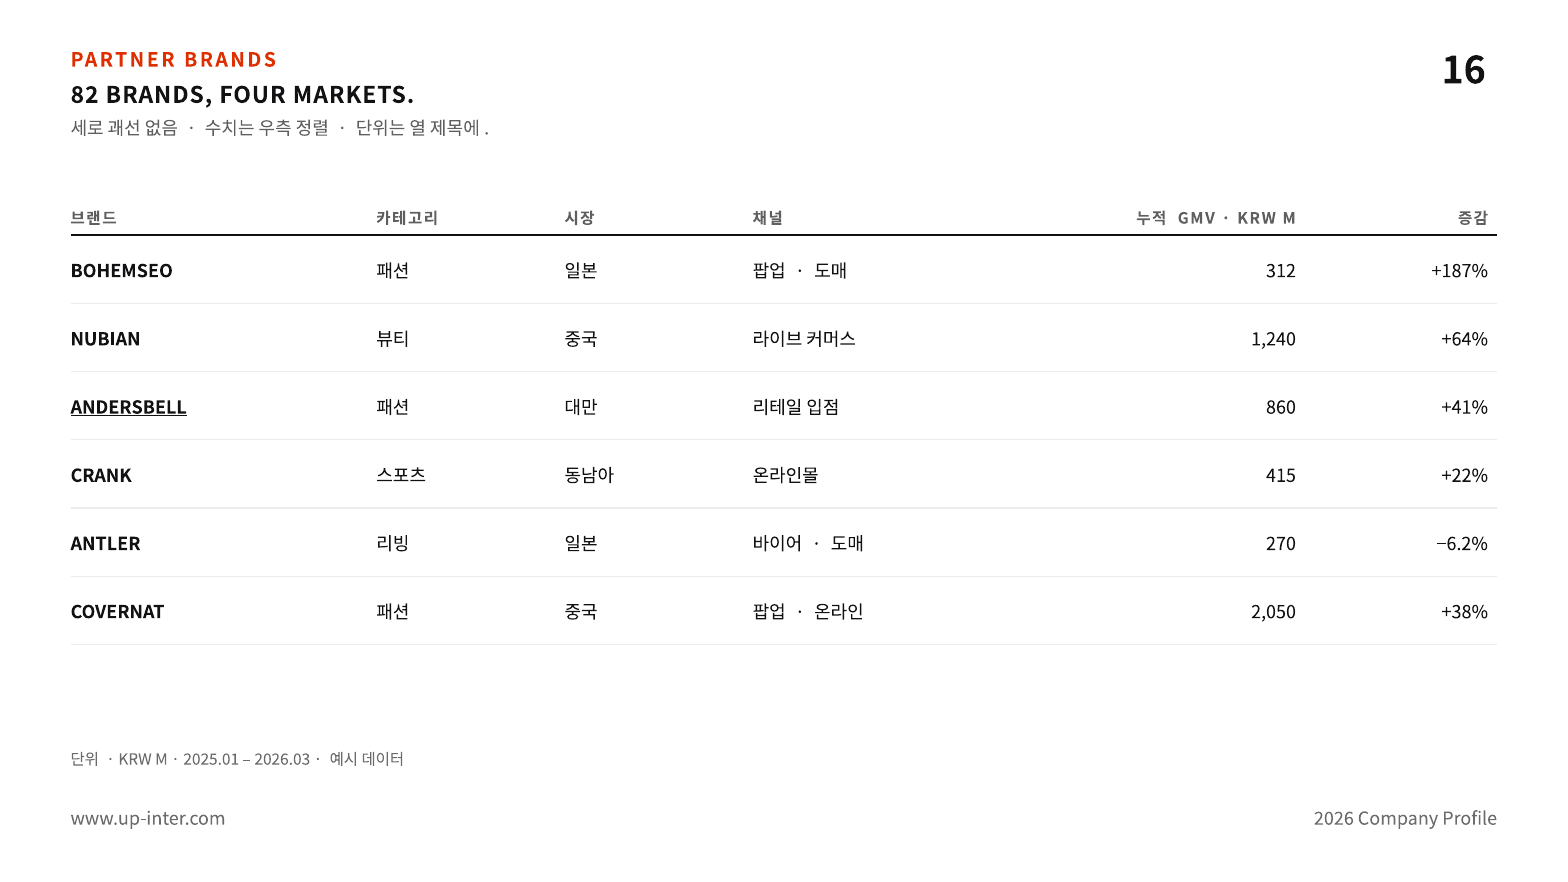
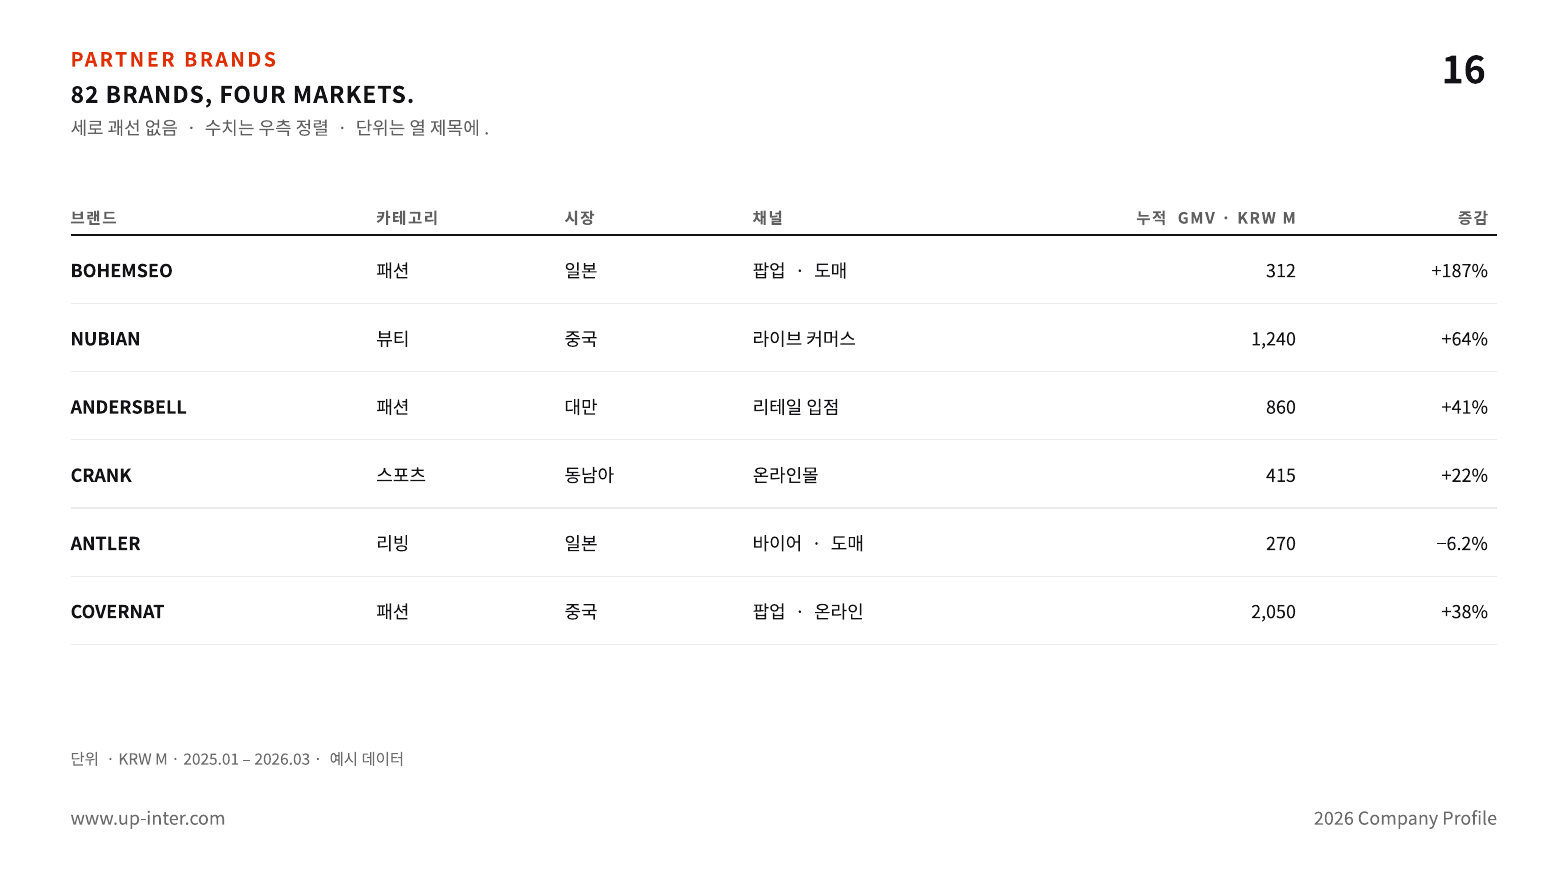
ANDERSBELL underline: present -> none
